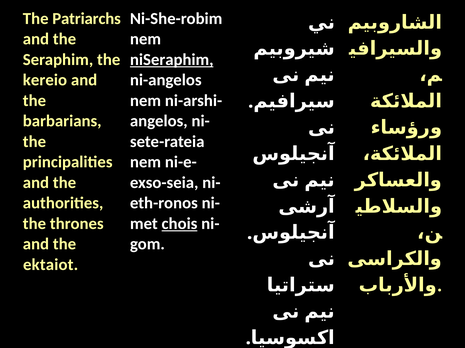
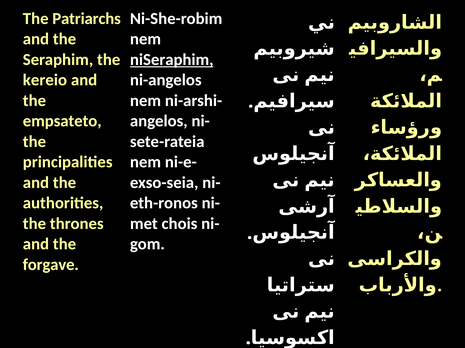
barbarians: barbarians -> empsateto
chois underline: present -> none
ektaiot: ektaiot -> forgave
